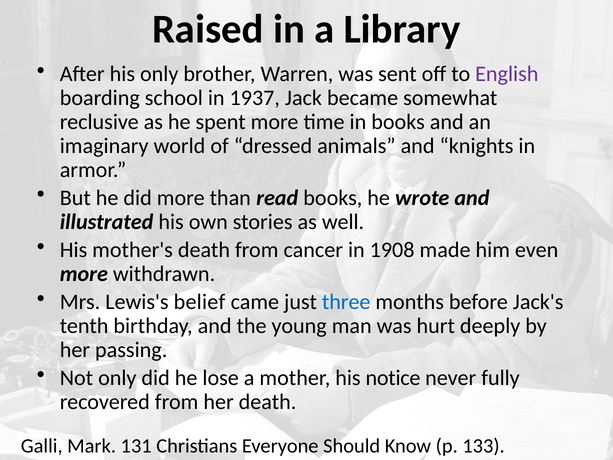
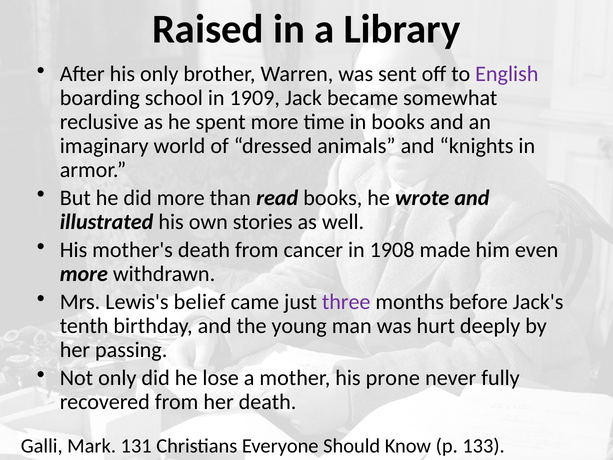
1937: 1937 -> 1909
three colour: blue -> purple
notice: notice -> prone
